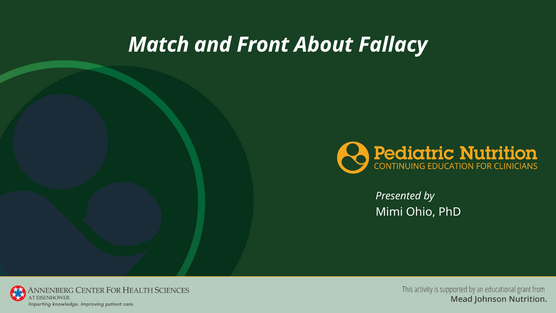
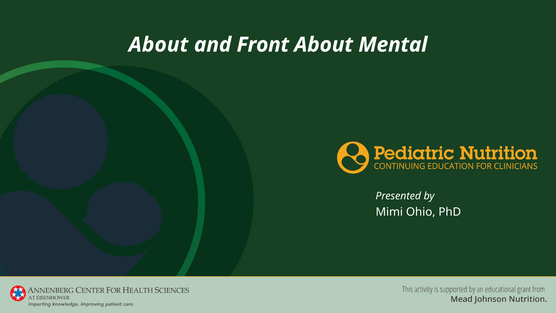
Match at (159, 45): Match -> About
Fallacy: Fallacy -> Mental
